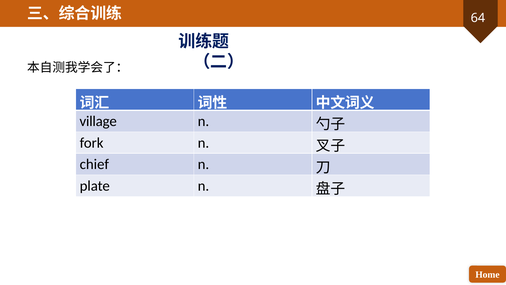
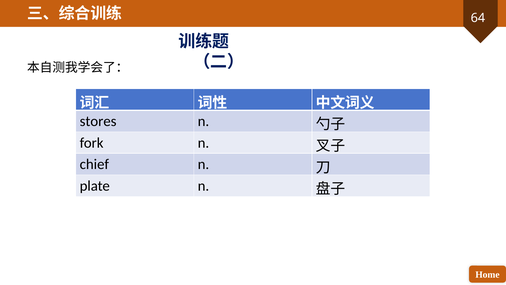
village: village -> stores
